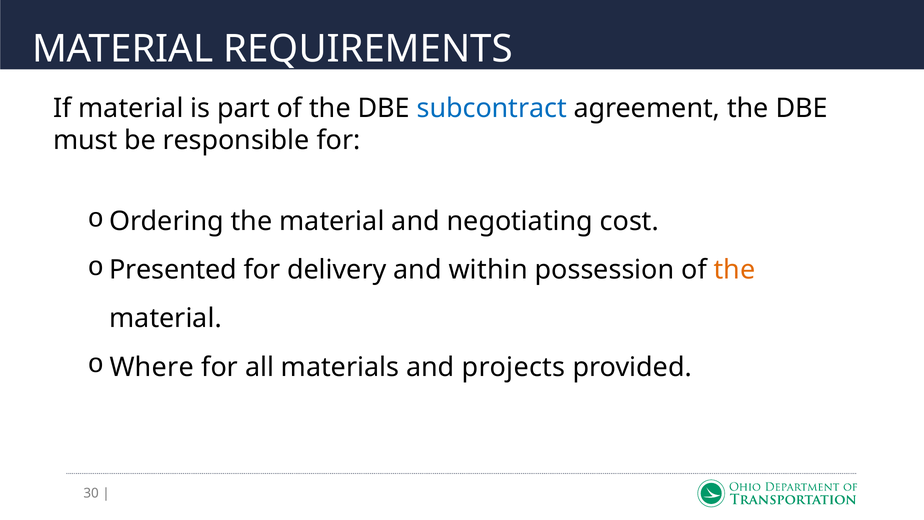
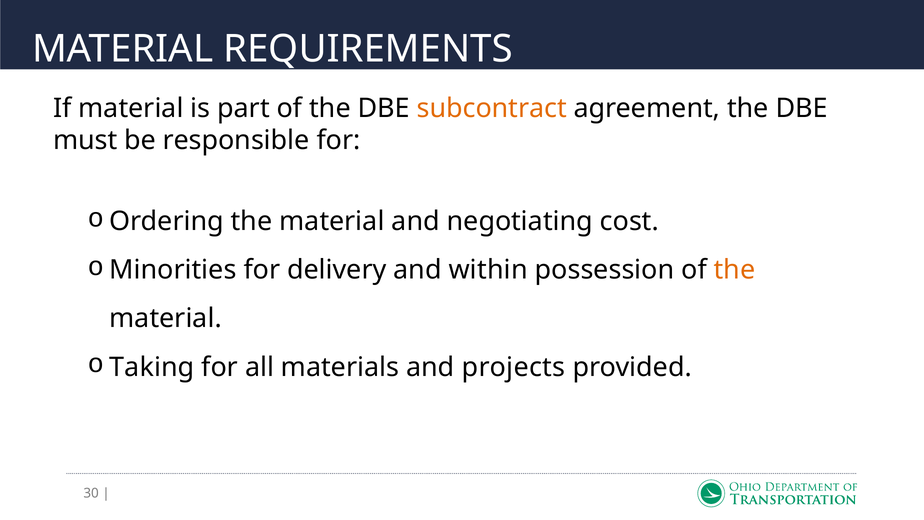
subcontract colour: blue -> orange
Presented: Presented -> Minorities
Where: Where -> Taking
